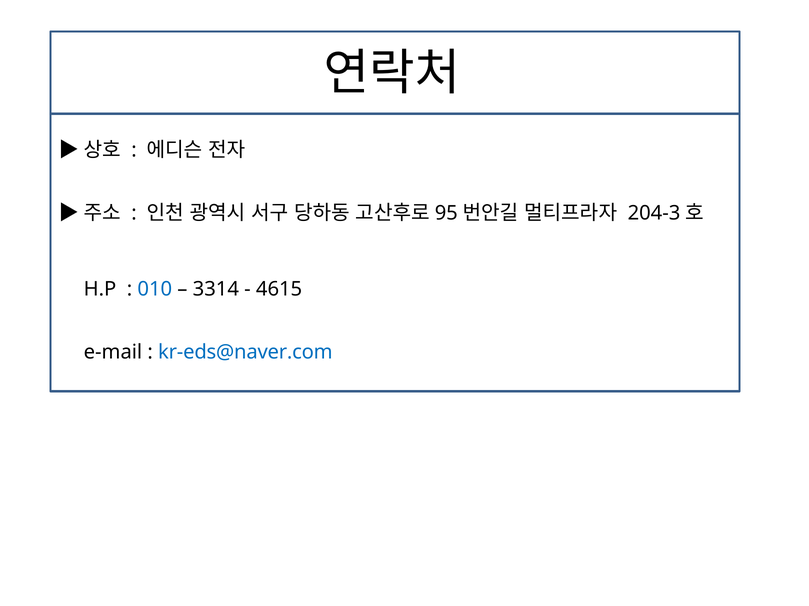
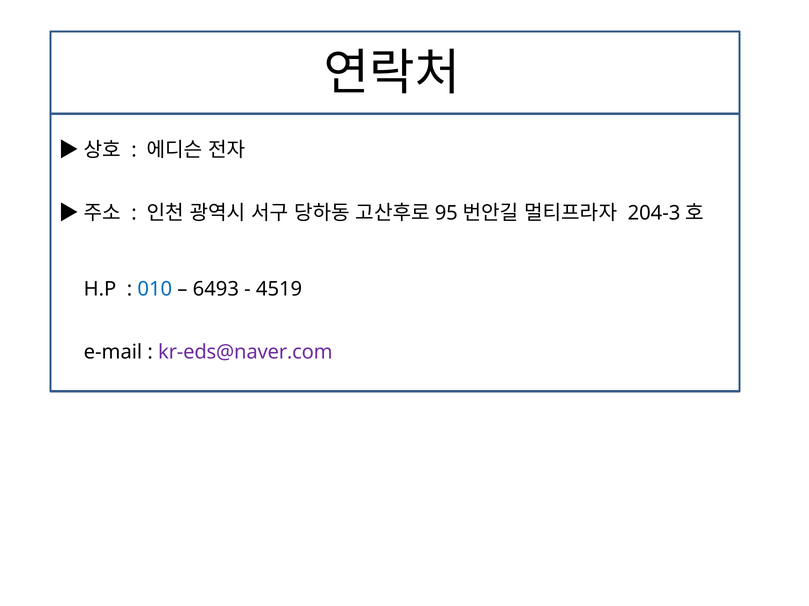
3314: 3314 -> 6493
4615: 4615 -> 4519
kr-eds@naver.com colour: blue -> purple
